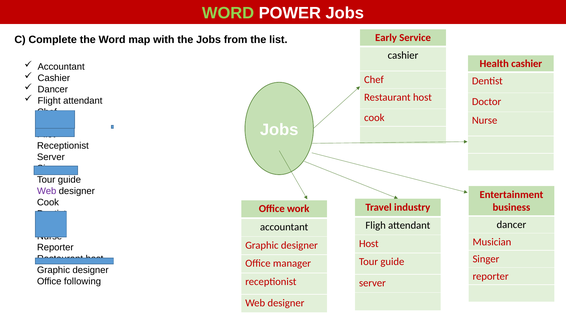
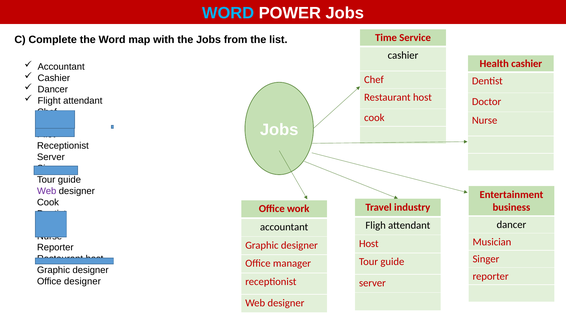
WORD at (228, 13) colour: light green -> light blue
Early: Early -> Time
Office following: following -> designer
